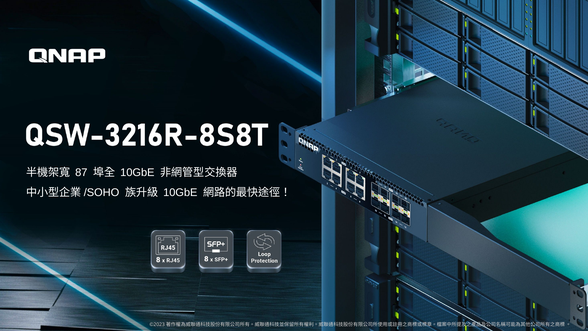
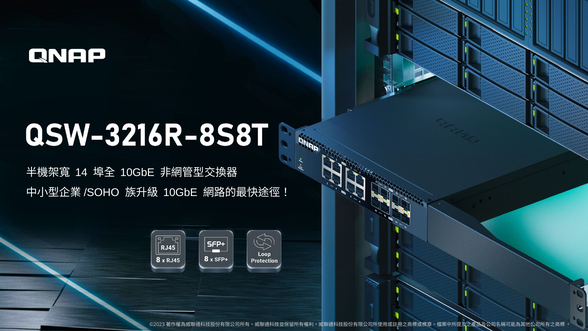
87: 87 -> 14
